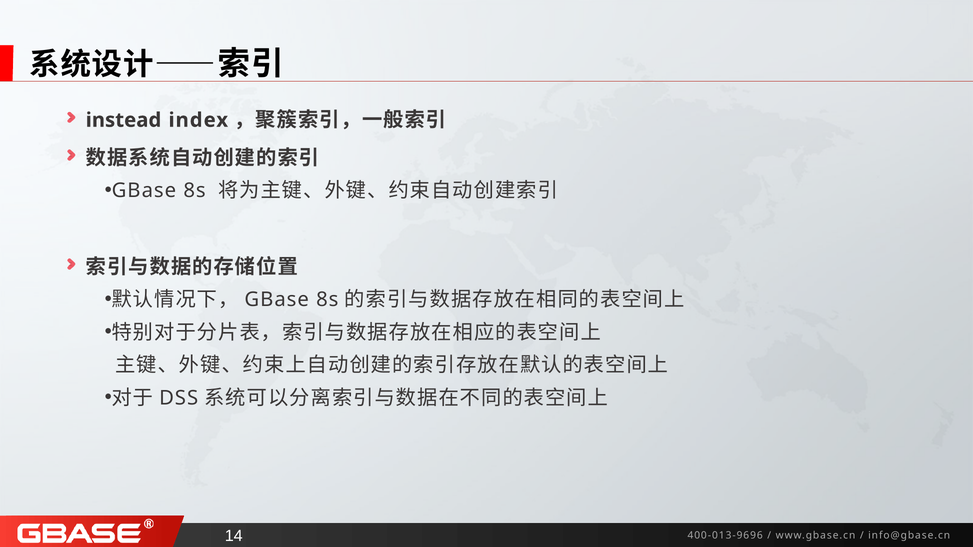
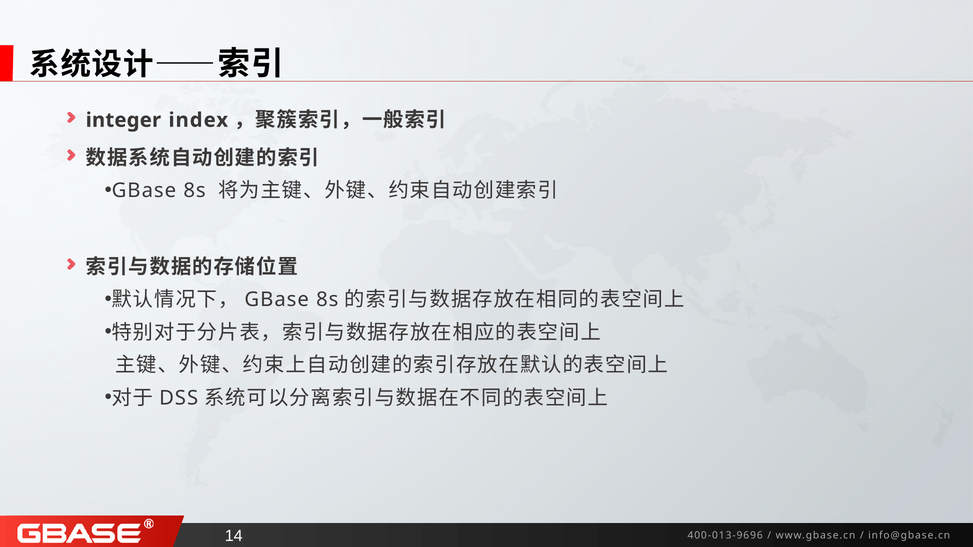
instead: instead -> integer
